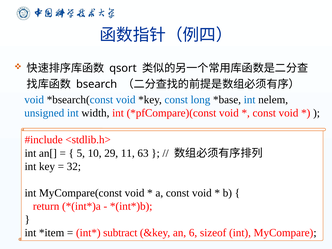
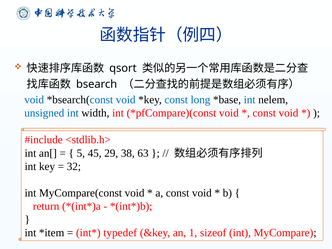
10: 10 -> 45
11: 11 -> 38
subtract: subtract -> typedef
6: 6 -> 1
